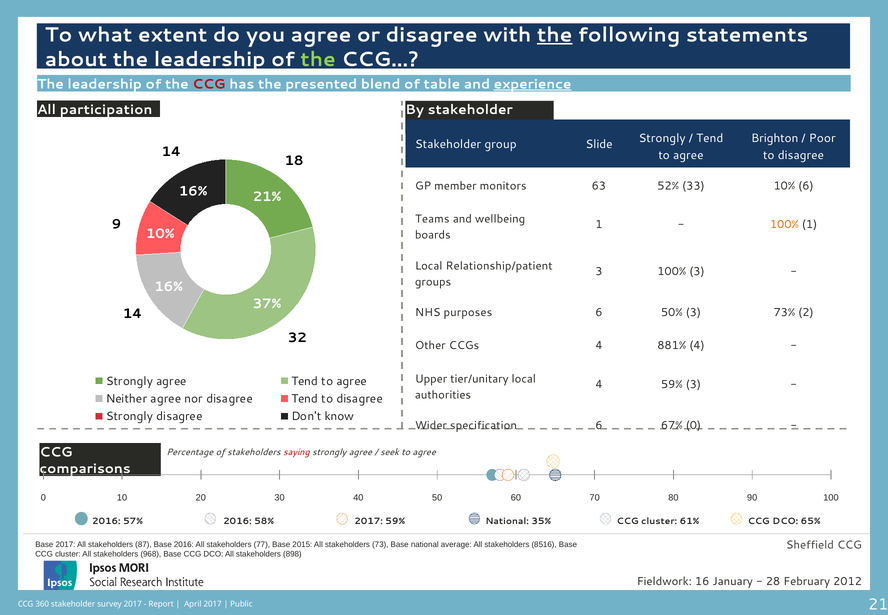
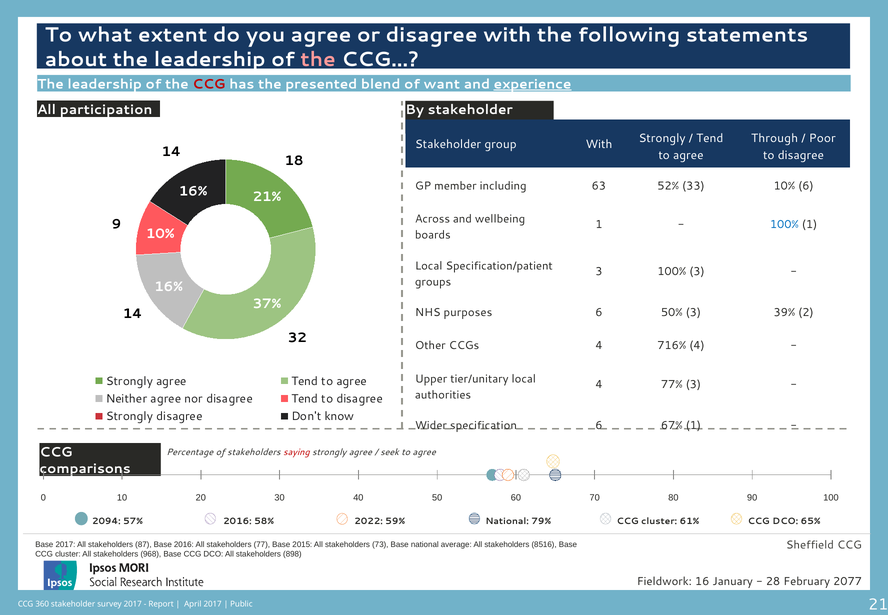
the at (555, 35) underline: present -> none
the at (318, 60) colour: light green -> pink
table: table -> want
Brighton: Brighton -> Through
group Slide: Slide -> With
monitors: monitors -> including
Teams: Teams -> Across
100% at (784, 225) colour: orange -> blue
Relationship/patient: Relationship/patient -> Specification/patient
73%: 73% -> 39%
881%: 881% -> 716%
4 59%: 59% -> 77%
67% 0: 0 -> 1
2016 at (106, 521): 2016 -> 2094
58% 2017: 2017 -> 2022
35%: 35% -> 79%
2012: 2012 -> 2077
